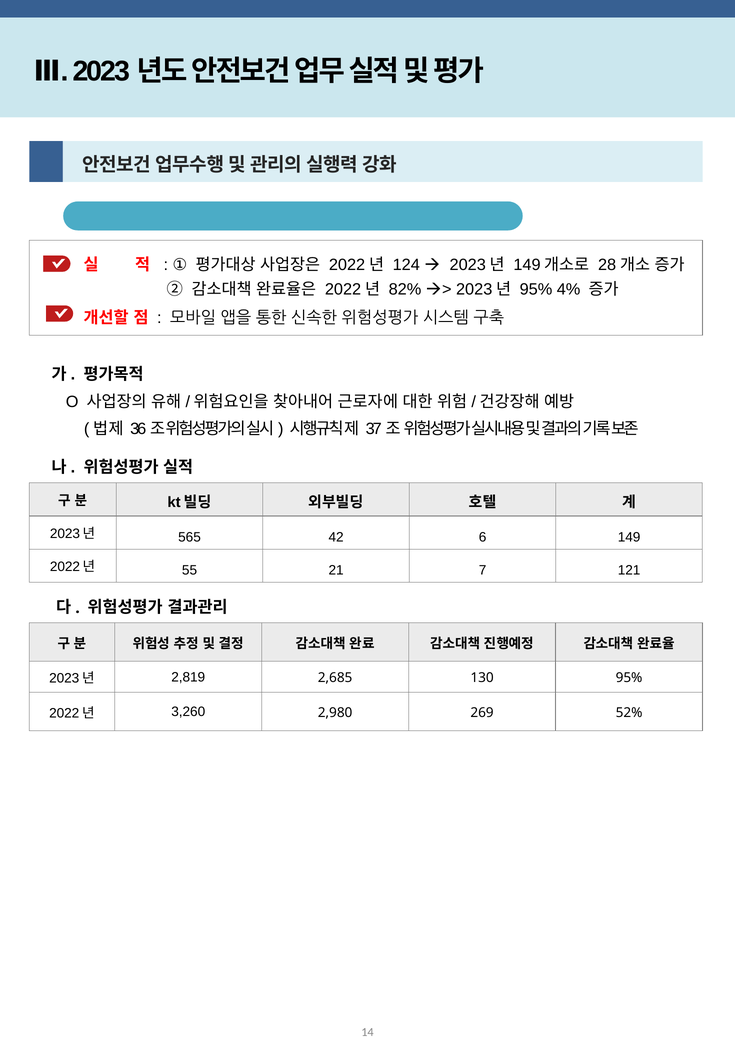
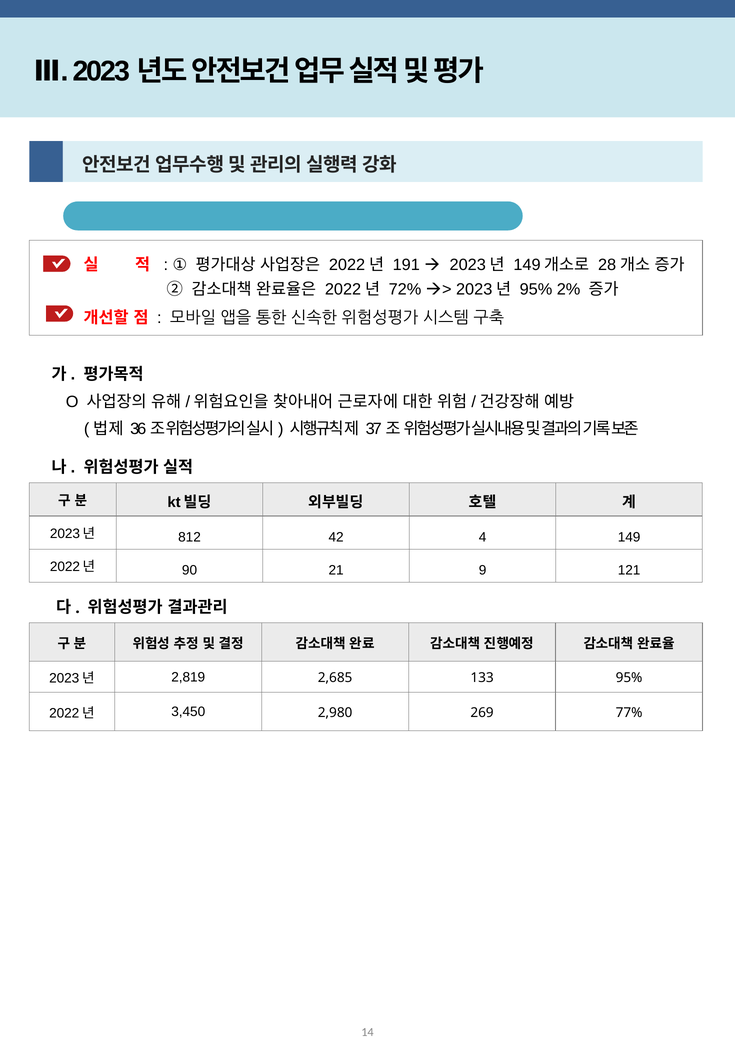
124: 124 -> 191
82%: 82% -> 72%
4%: 4% -> 2%
565: 565 -> 812
6: 6 -> 4
55: 55 -> 90
7: 7 -> 9
130: 130 -> 133
3,260: 3,260 -> 3,450
52%: 52% -> 77%
